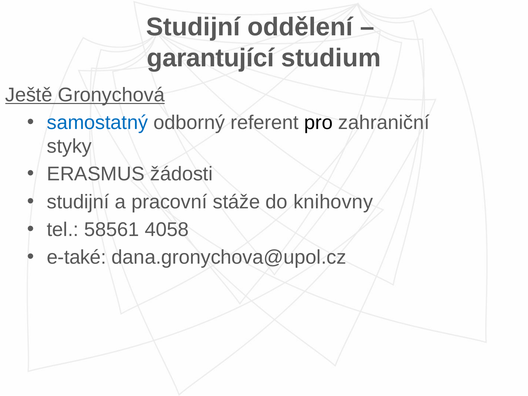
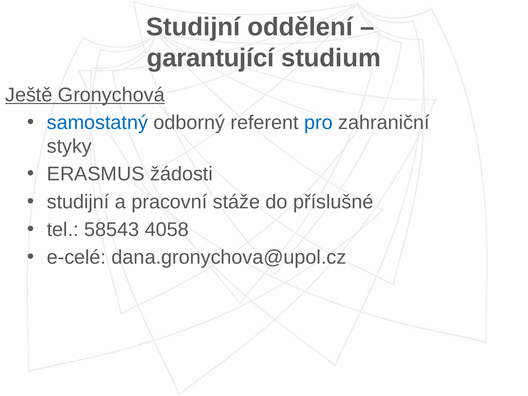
pro colour: black -> blue
knihovny: knihovny -> příslušné
58561: 58561 -> 58543
e-také: e-také -> e-celé
